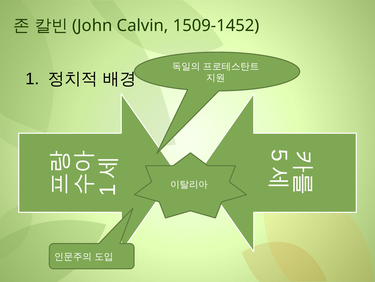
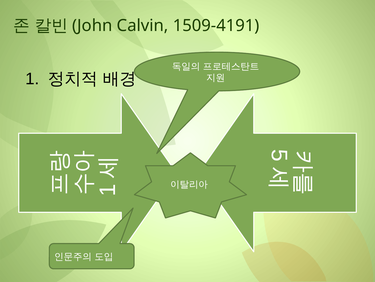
1509-1452: 1509-1452 -> 1509-4191
